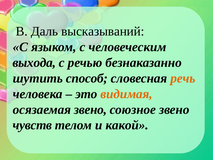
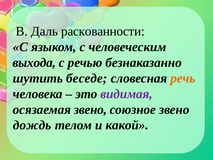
высказываний: высказываний -> раскованности
способ: способ -> беседе
видимая colour: orange -> purple
чувств: чувств -> дождь
